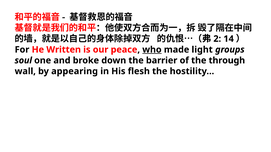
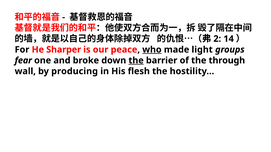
Written: Written -> Sharper
soul: soul -> fear
the at (136, 61) underline: none -> present
appearing: appearing -> producing
